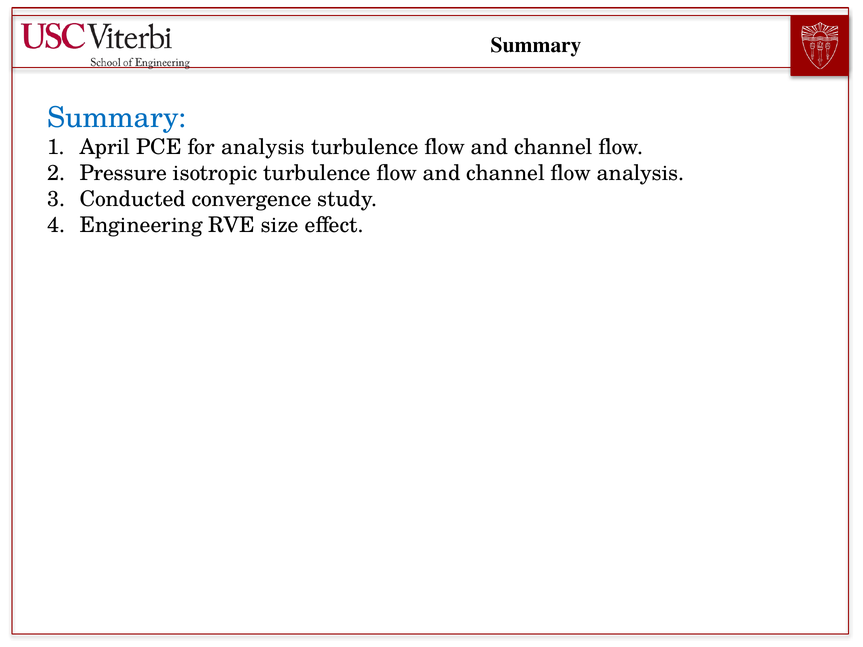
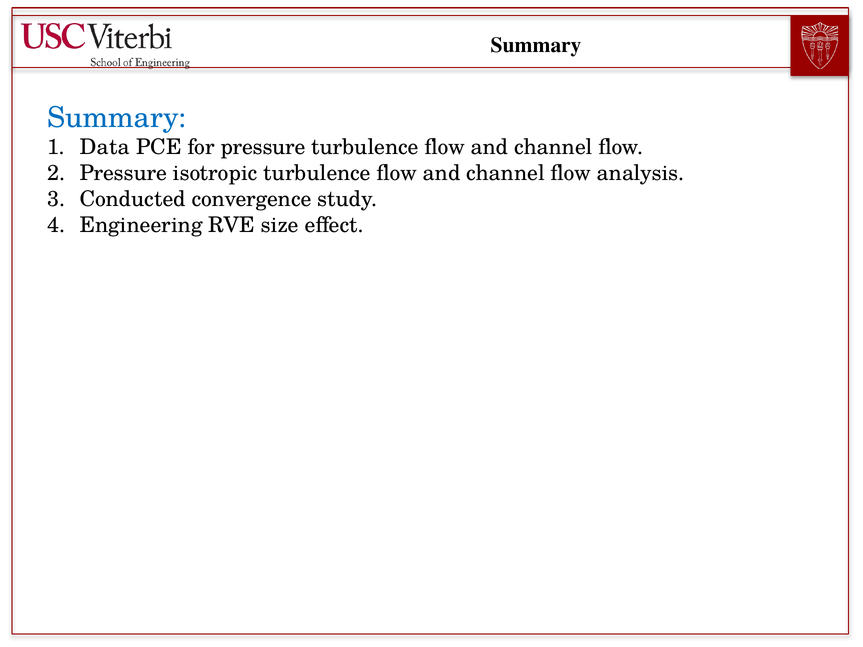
April: April -> Data
for analysis: analysis -> pressure
